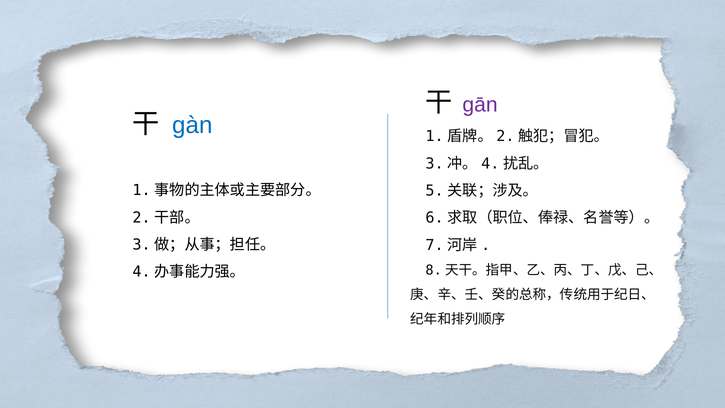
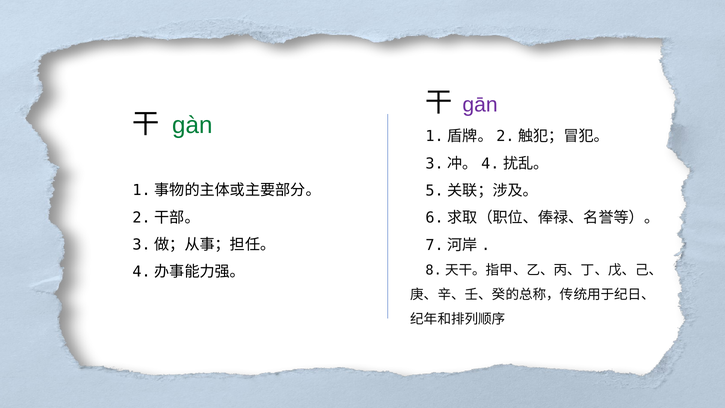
gàn colour: blue -> green
